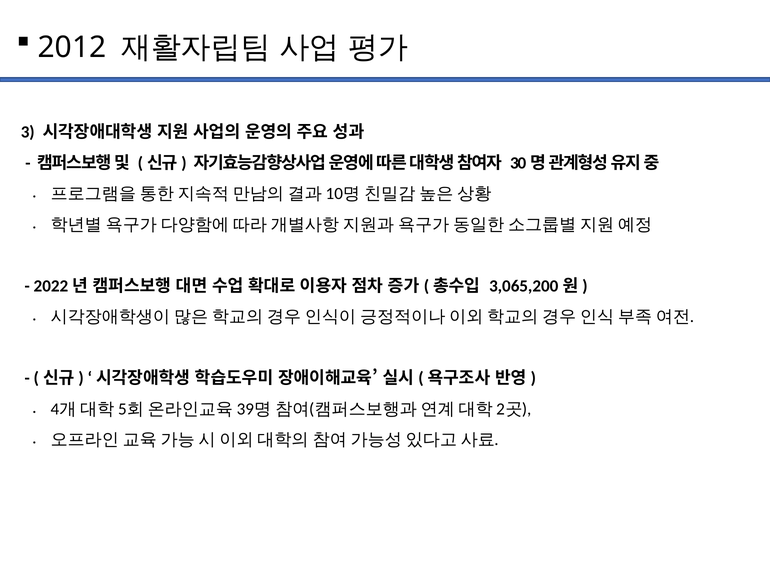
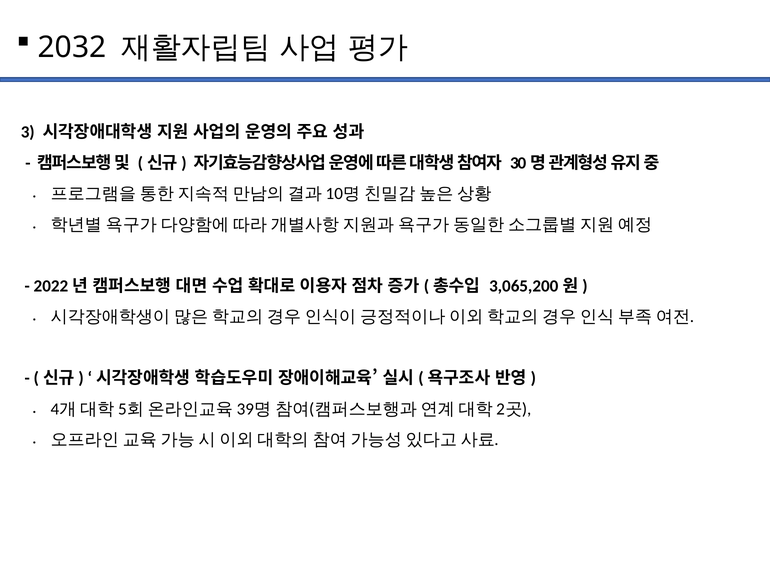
2012: 2012 -> 2032
